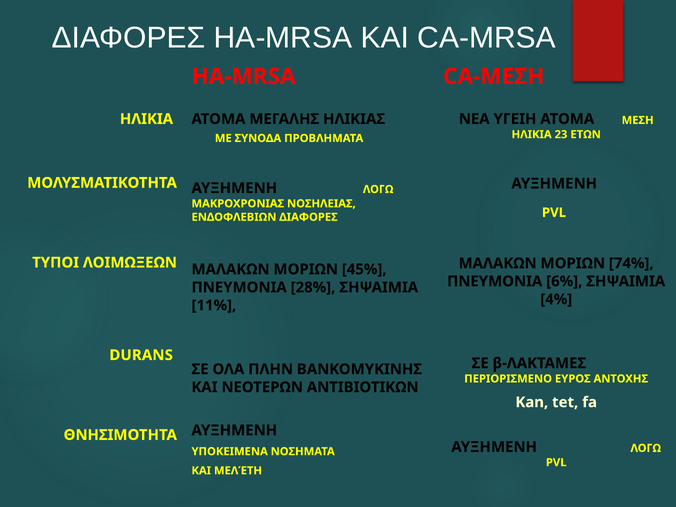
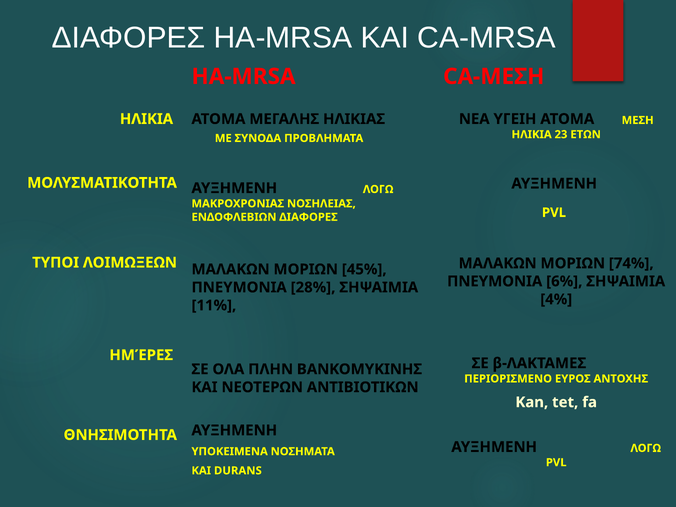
DURANS: DURANS -> ΗΜΈΡΕΣ
ΜΕΛΈΤΗ: ΜΕΛΈΤΗ -> DURANS
